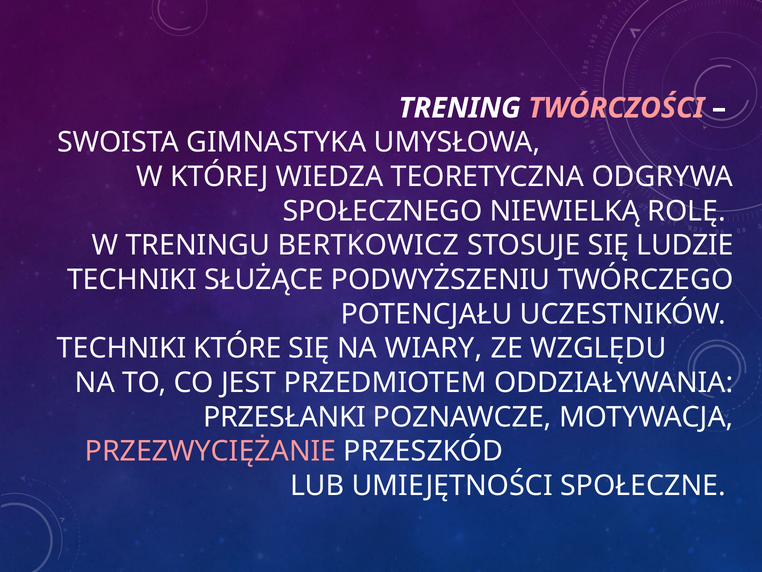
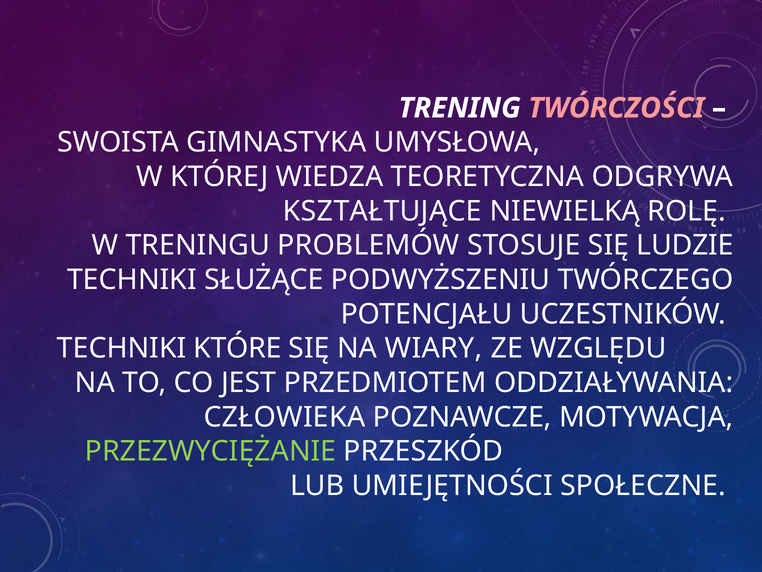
SPOŁECZNEGO: SPOŁECZNEGO -> KSZTAŁTUJĄCE
BERTKOWICZ: BERTKOWICZ -> PROBLEMÓW
PRZESŁANKI: PRZESŁANKI -> CZŁOWIEKA
PRZEZWYCIĘŻANIE colour: pink -> light green
